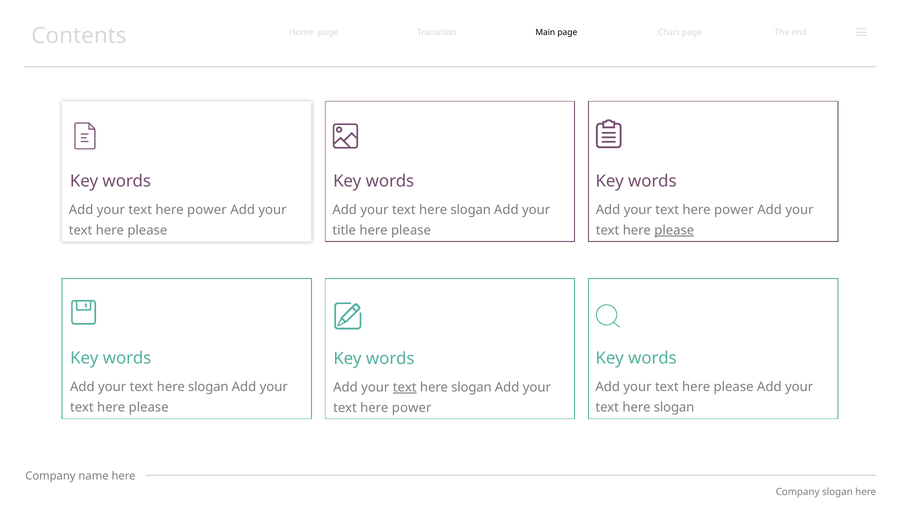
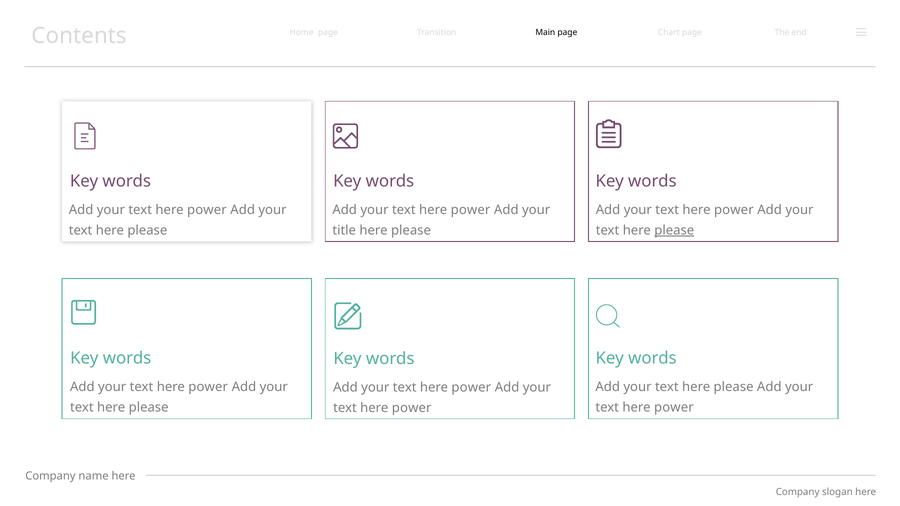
slogan at (471, 210): slogan -> power
slogan at (208, 387): slogan -> power
text at (405, 388) underline: present -> none
slogan at (471, 388): slogan -> power
slogan at (674, 407): slogan -> power
